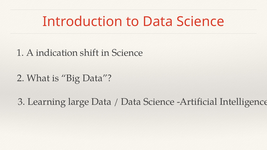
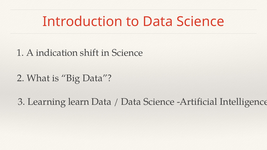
large: large -> learn
